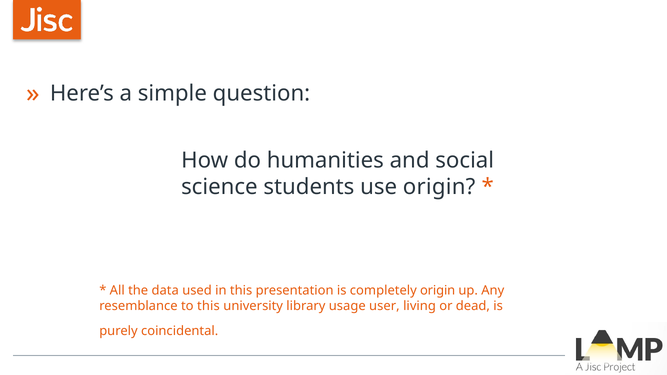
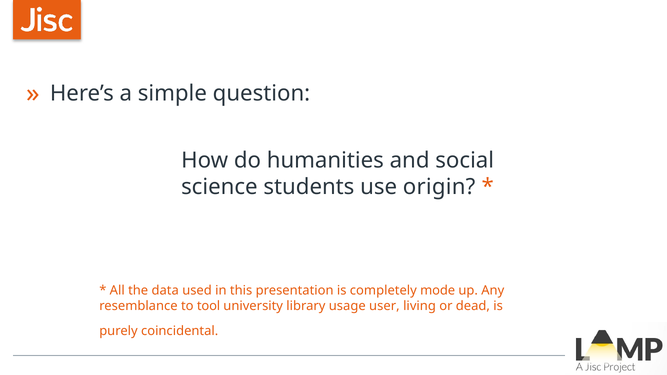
completely origin: origin -> mode
to this: this -> tool
